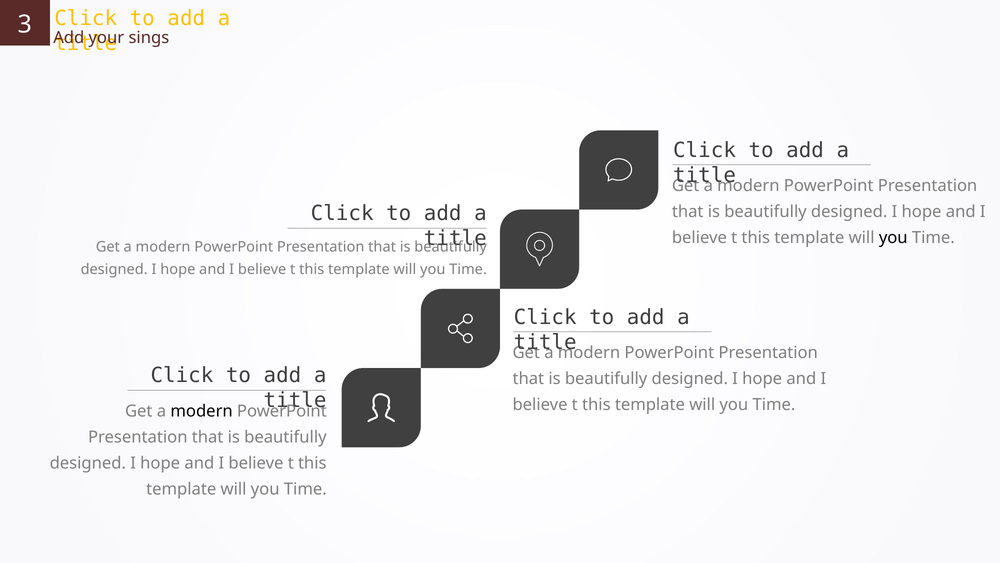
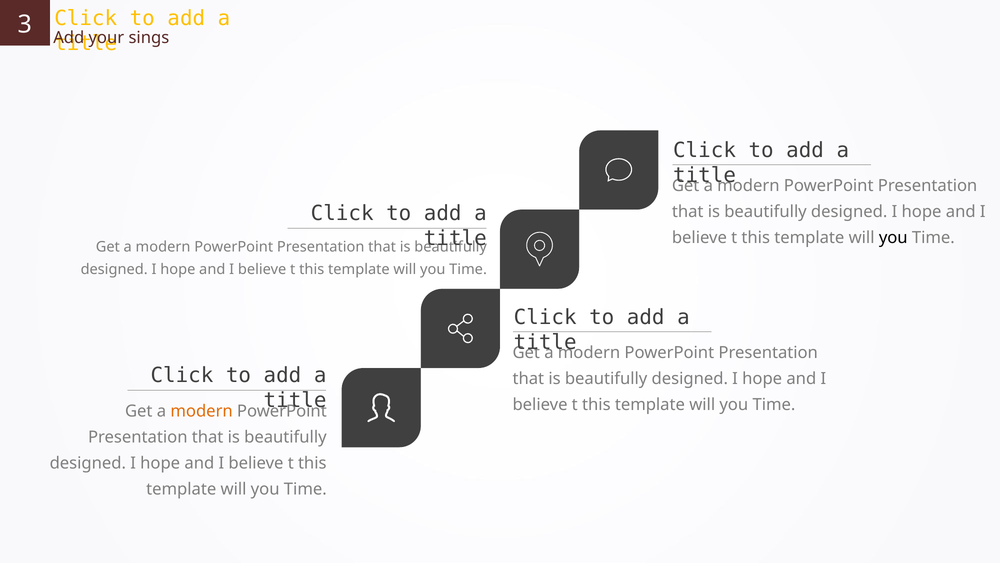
modern at (202, 411) colour: black -> orange
